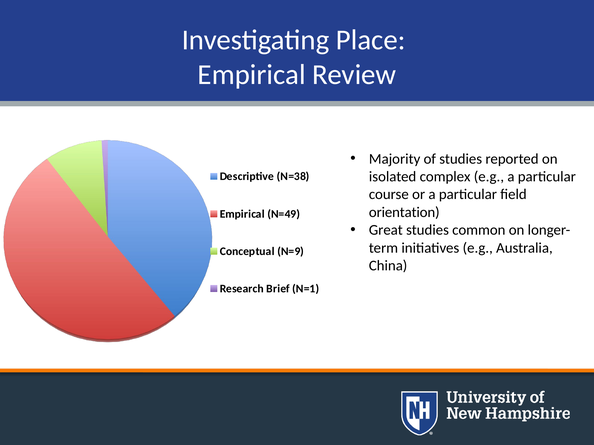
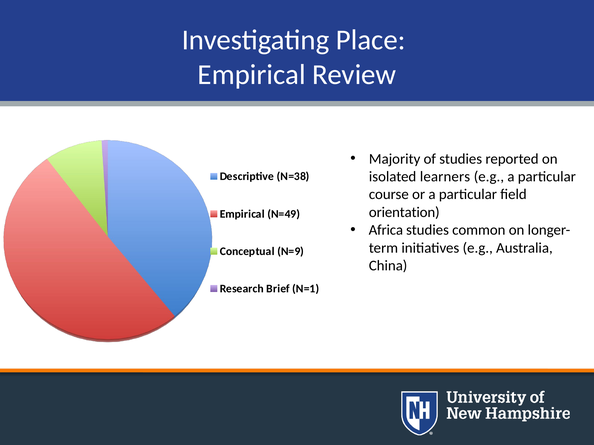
complex: complex -> learners
Great: Great -> Africa
